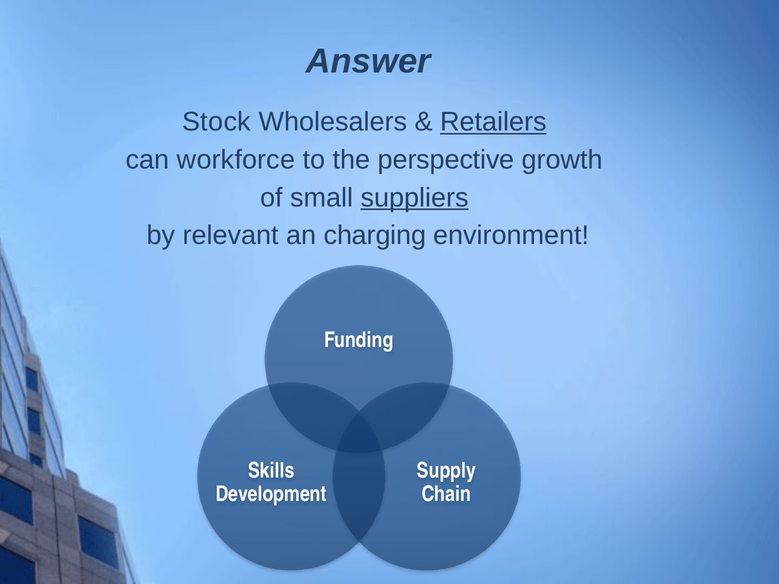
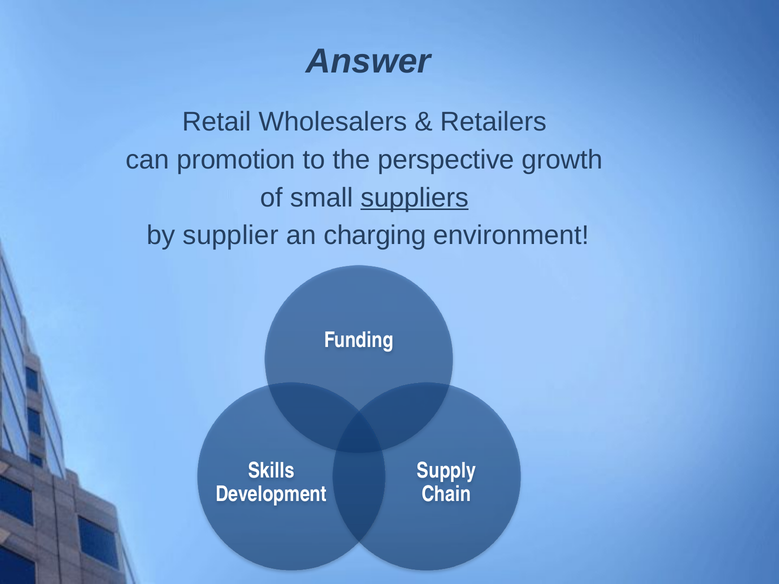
Stock: Stock -> Retail
Retailers underline: present -> none
workforce: workforce -> promotion
relevant: relevant -> supplier
